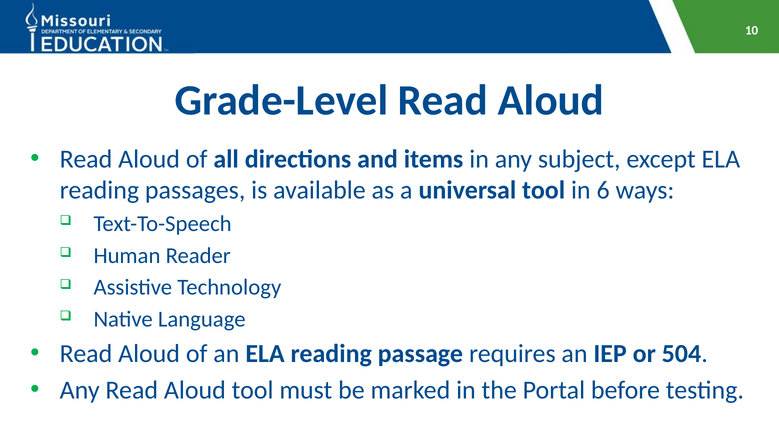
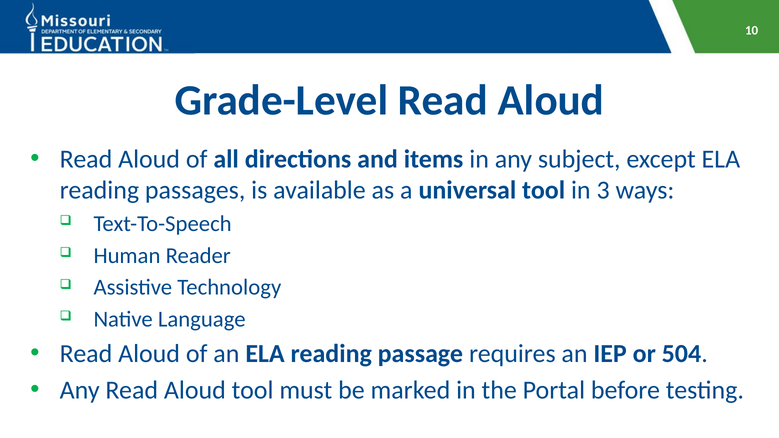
6: 6 -> 3
